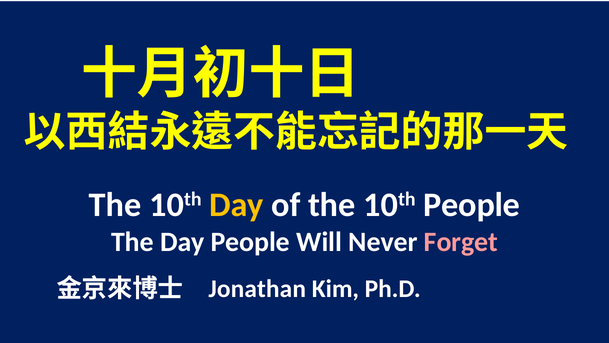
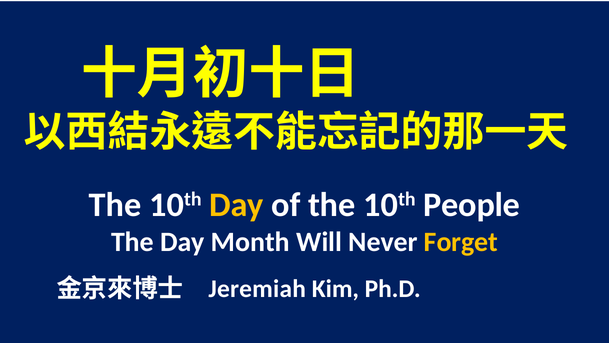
Day People: People -> Month
Forget colour: pink -> yellow
Jonathan: Jonathan -> Jeremiah
